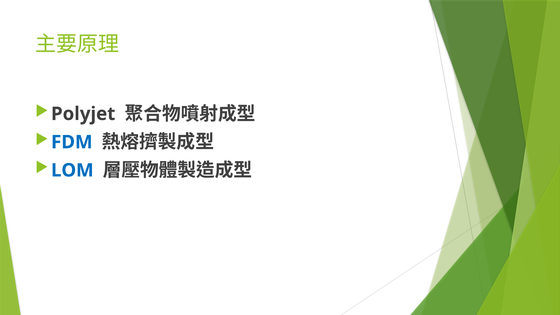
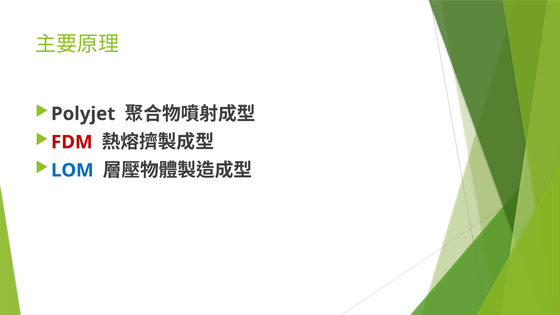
FDM colour: blue -> red
